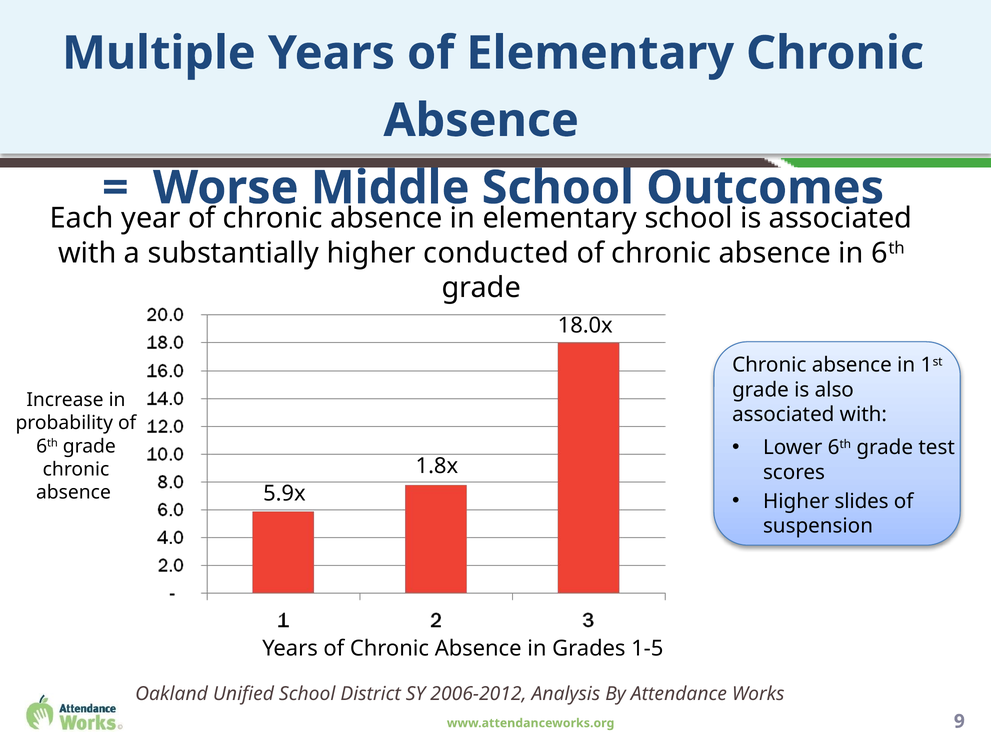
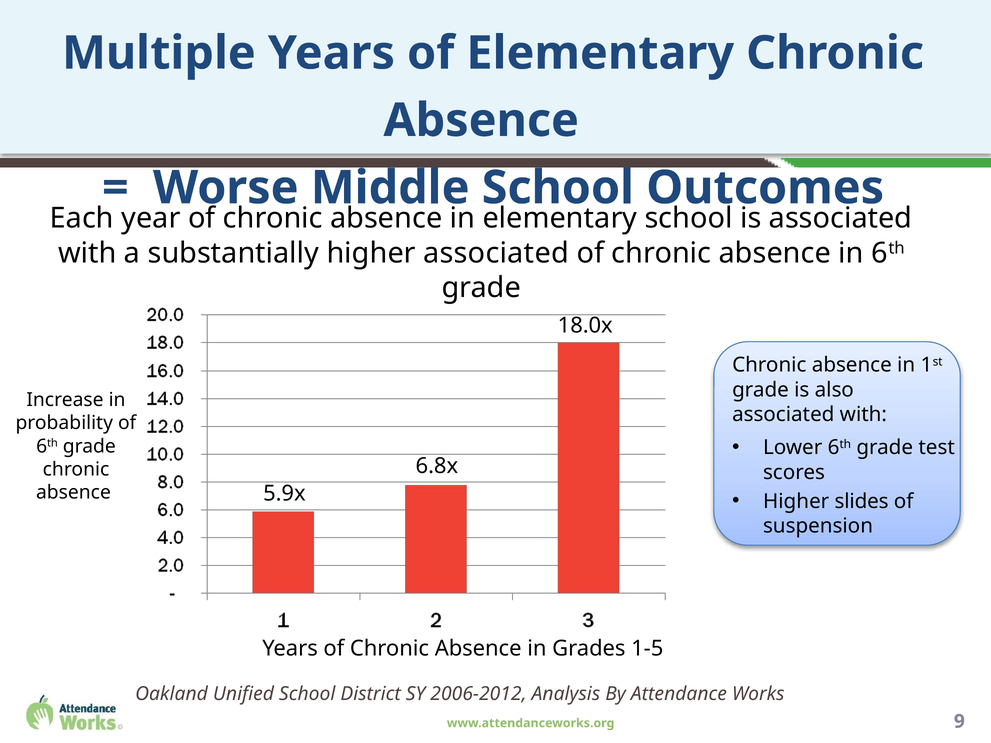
higher conducted: conducted -> associated
1.8x: 1.8x -> 6.8x
